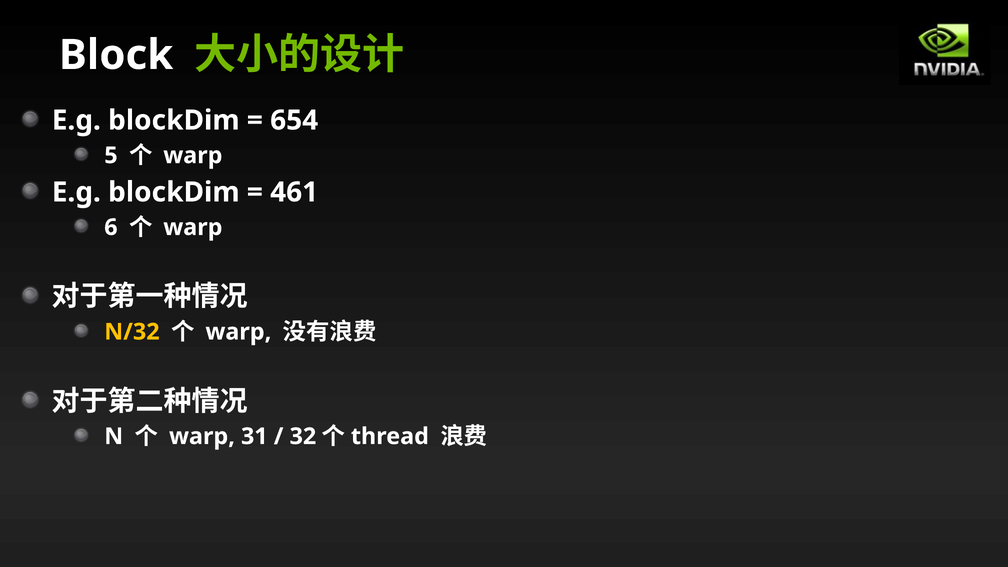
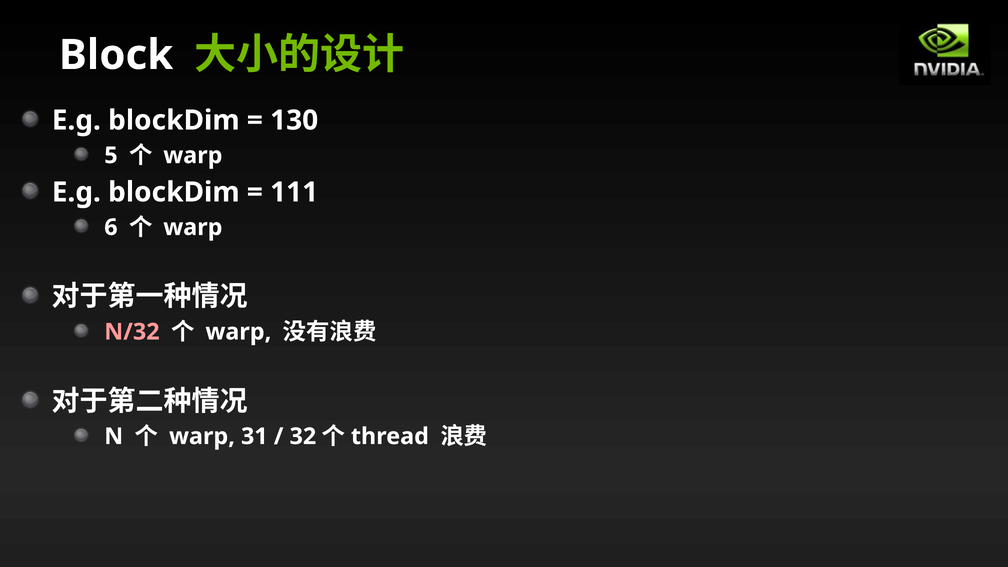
654: 654 -> 130
461: 461 -> 111
N/32 colour: yellow -> pink
